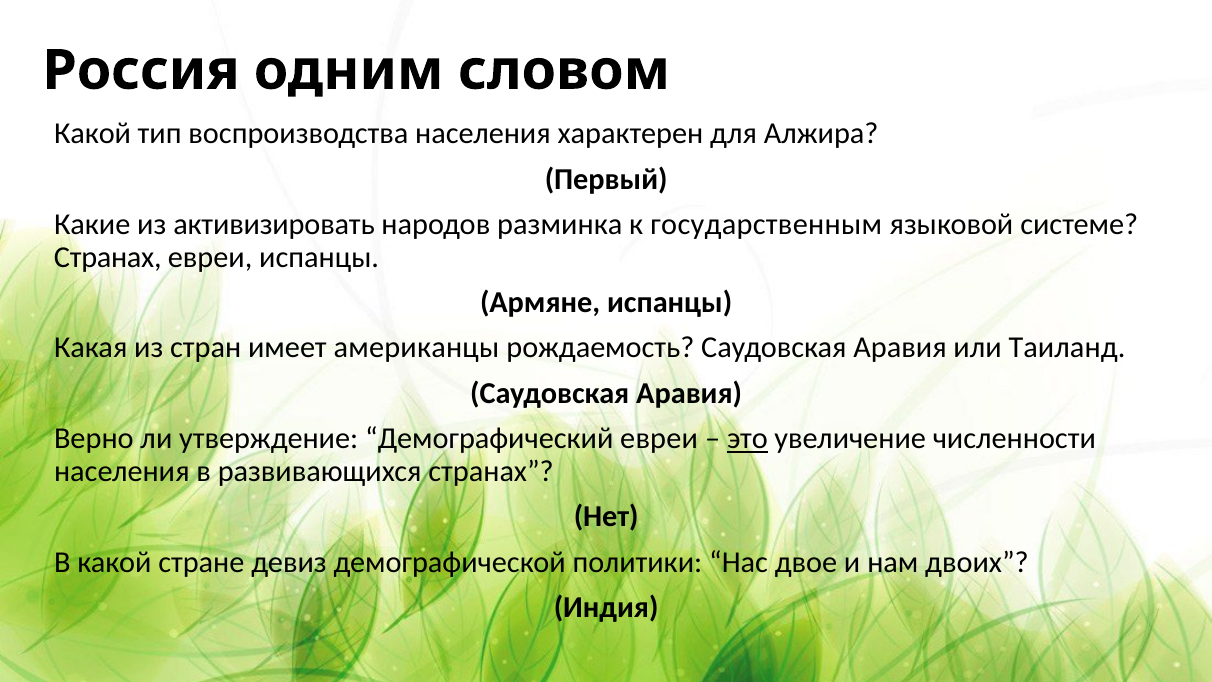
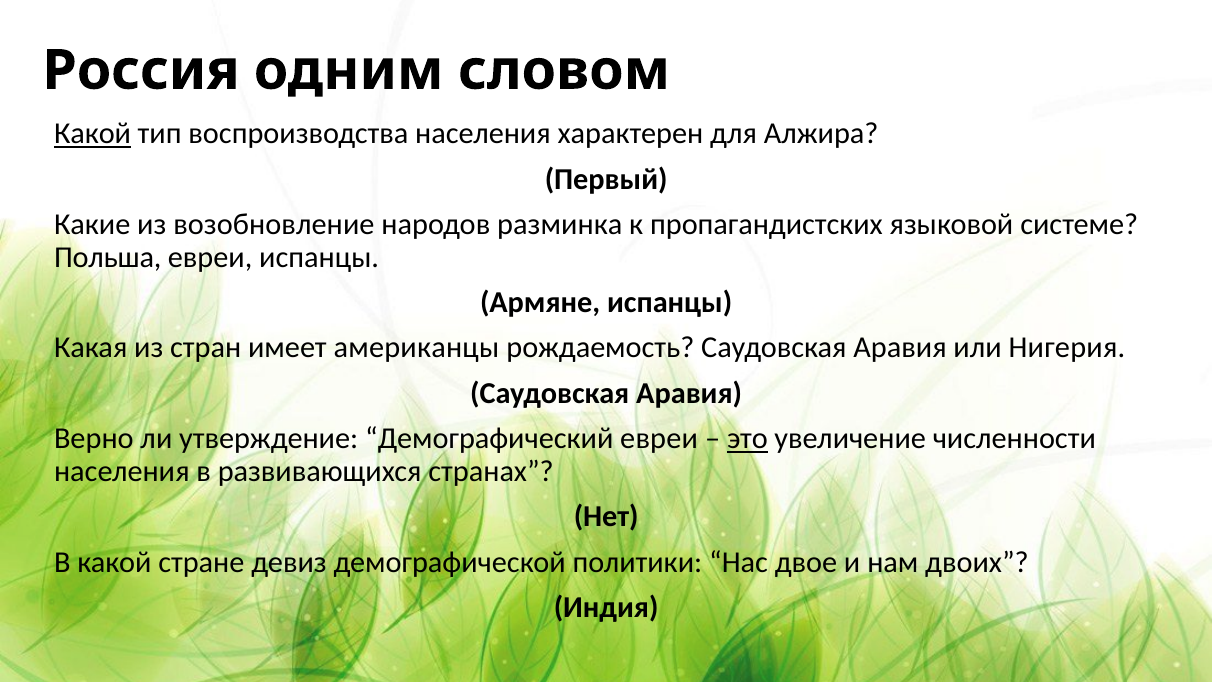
Какой at (93, 134) underline: none -> present
активизировать: активизировать -> возобновление
государственным: государственным -> пропагандистских
Странах at (108, 257): Странах -> Польша
Таиланд: Таиланд -> Нигерия
